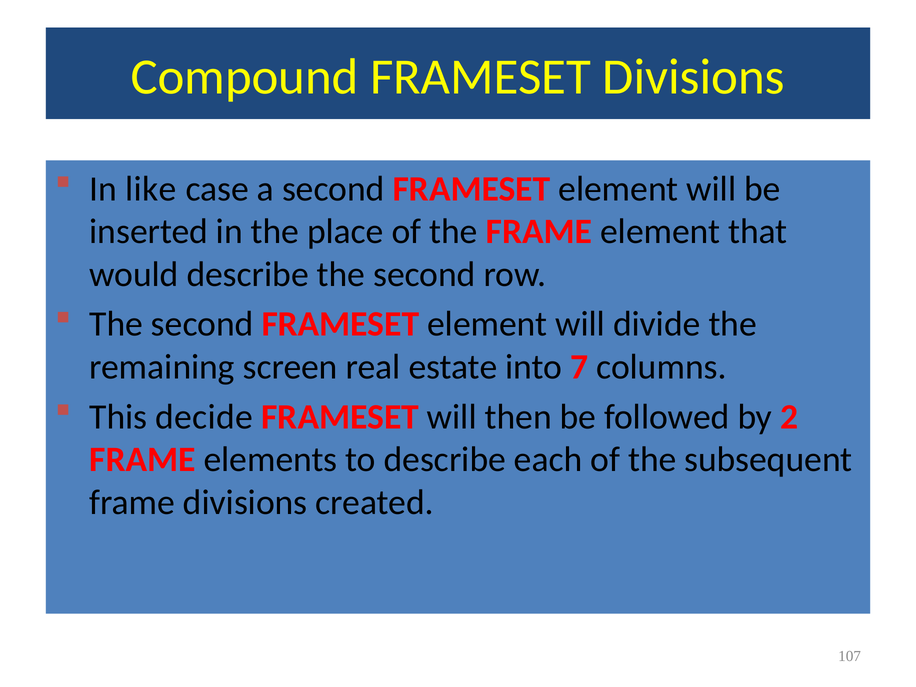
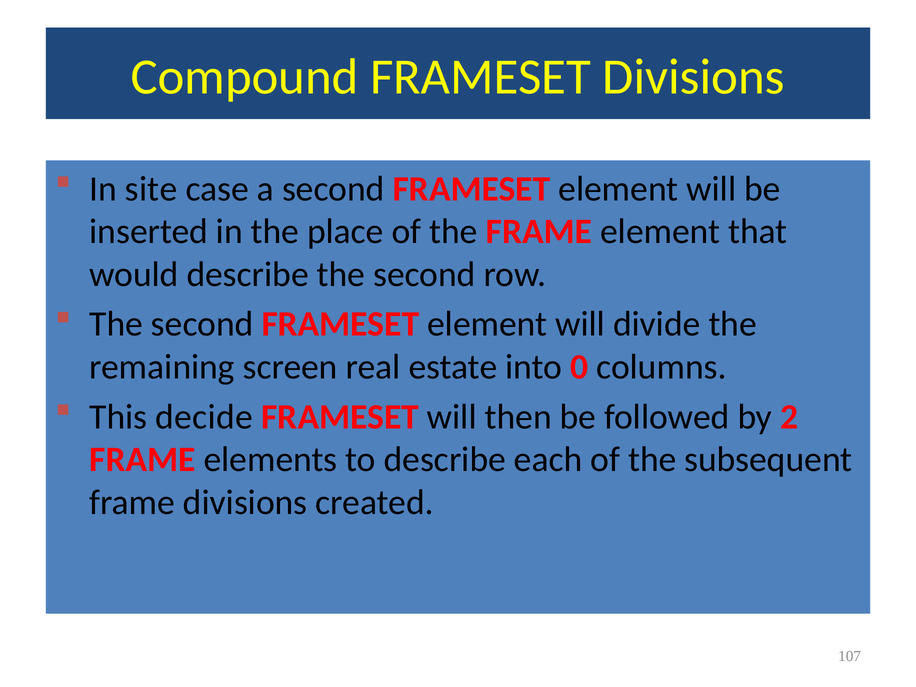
like: like -> site
7: 7 -> 0
